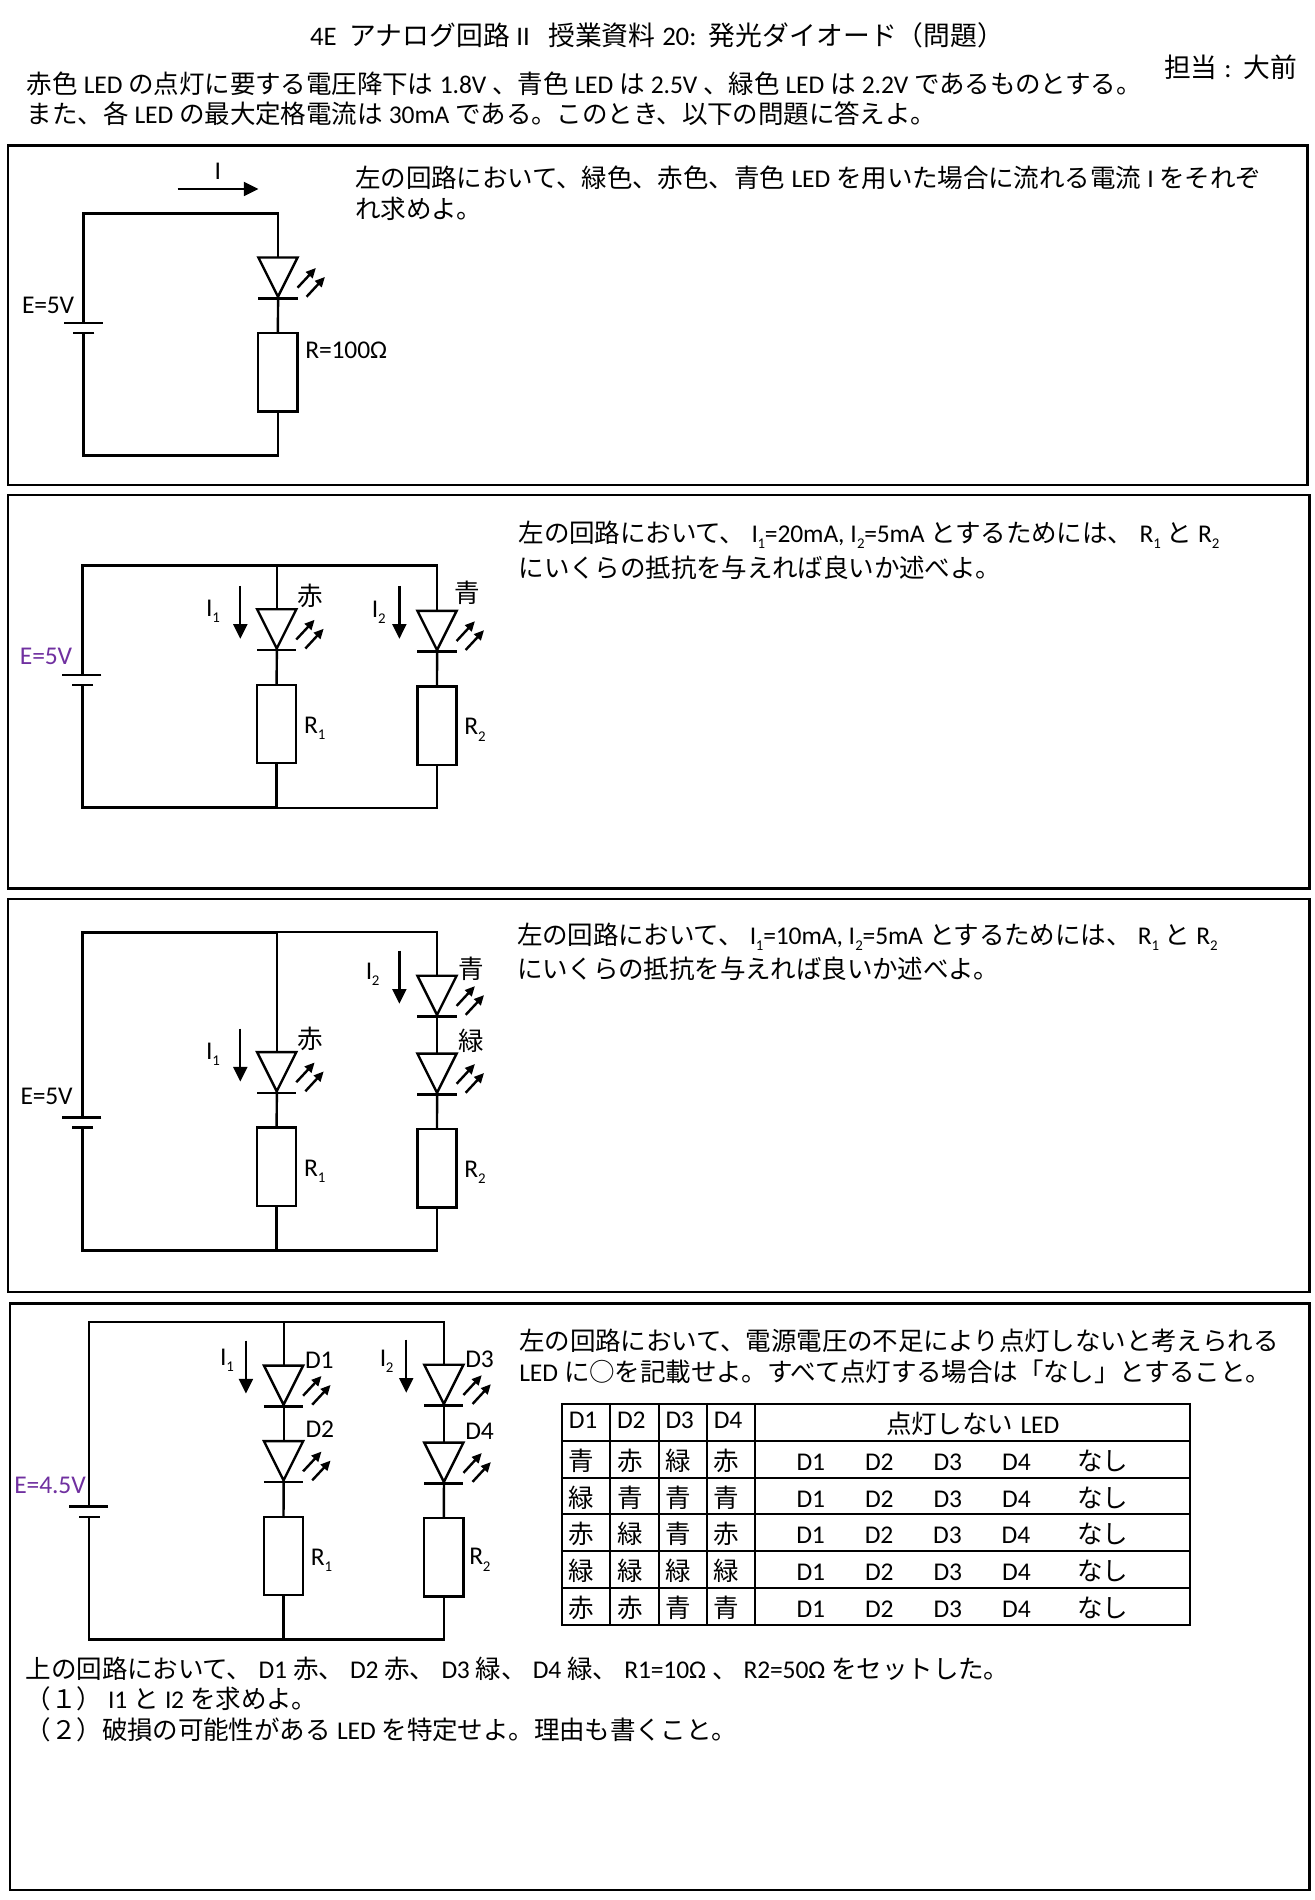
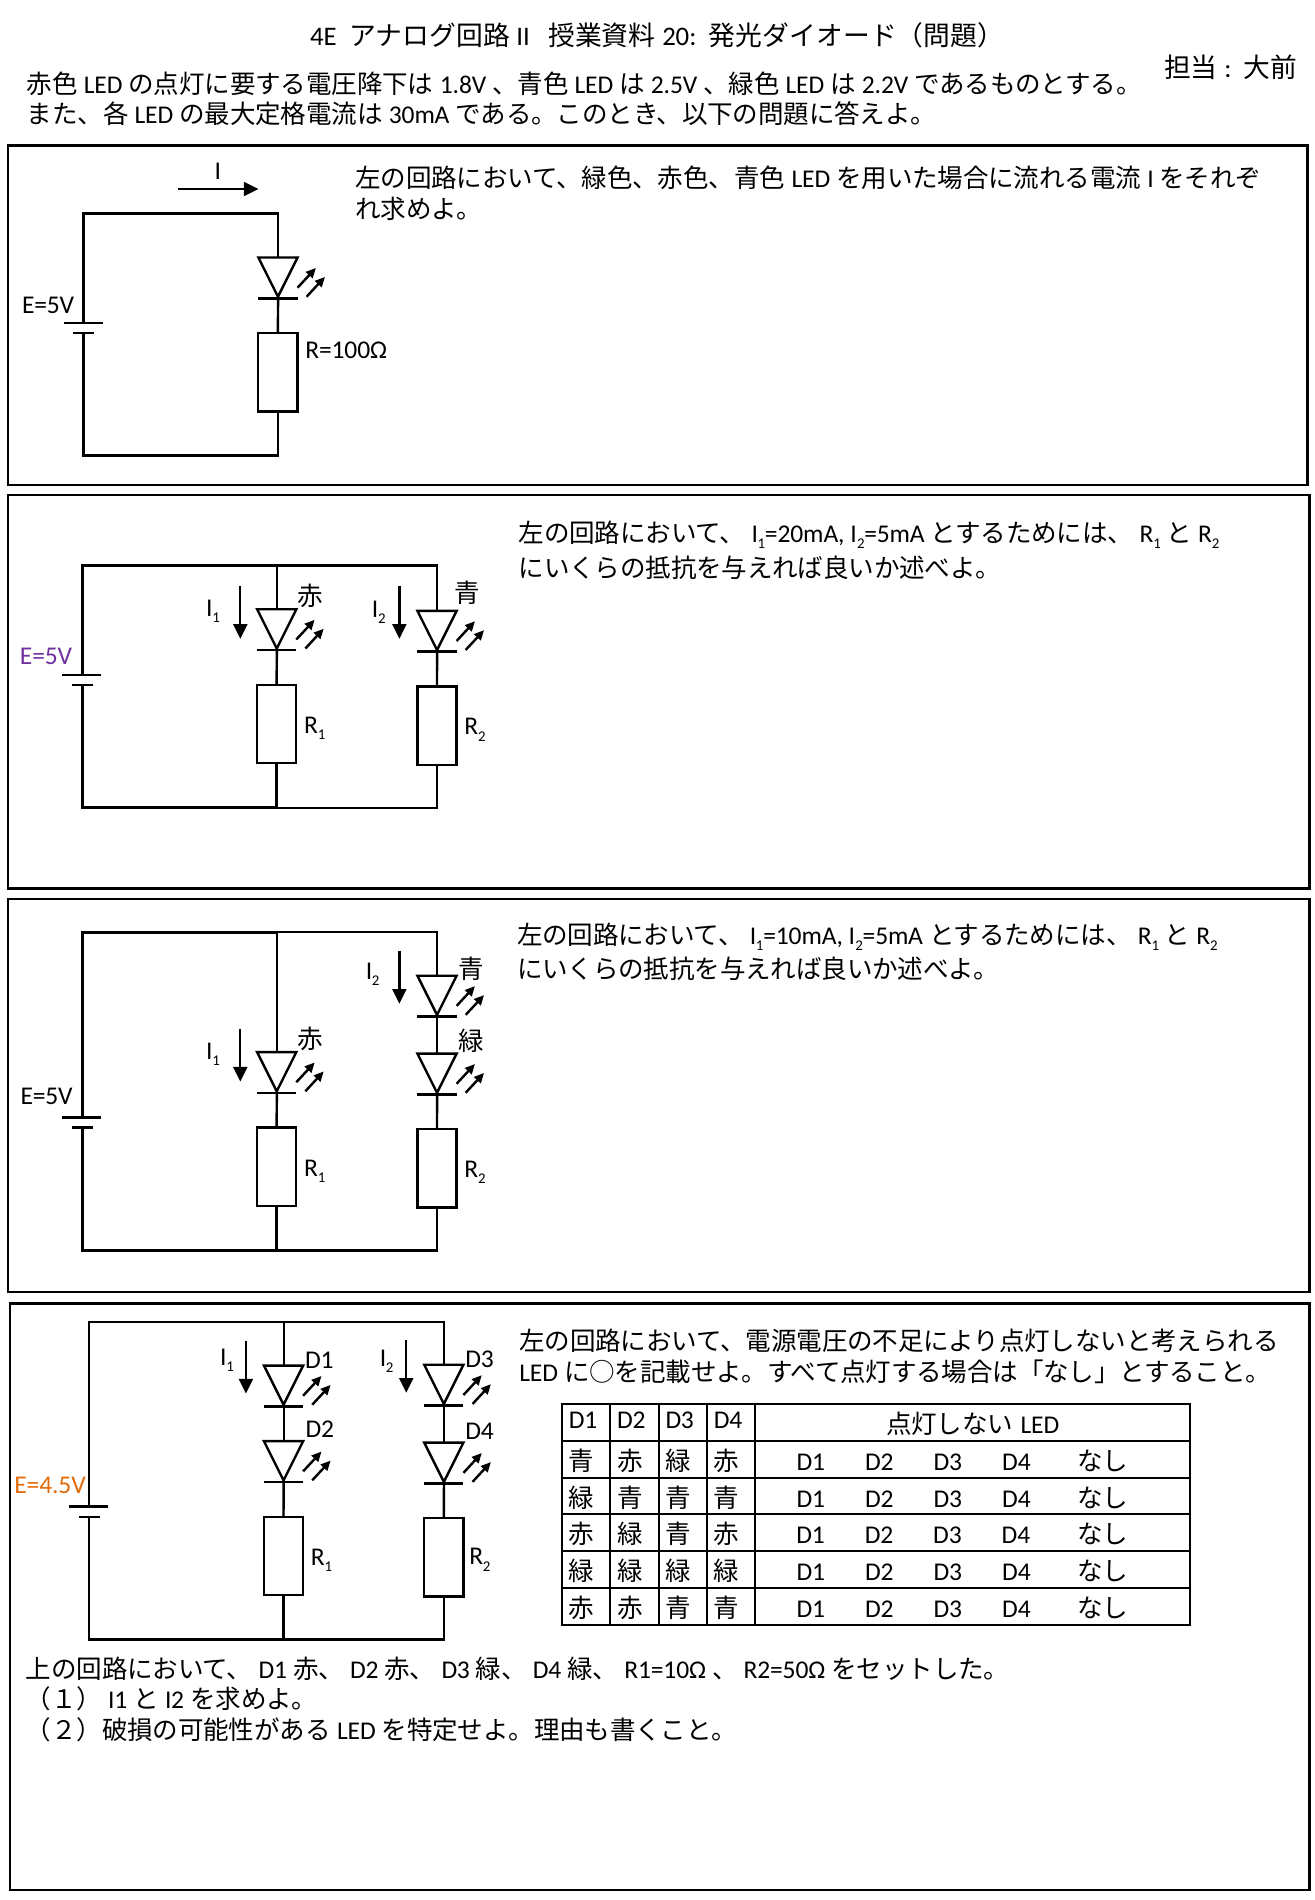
E=4.5V colour: purple -> orange
